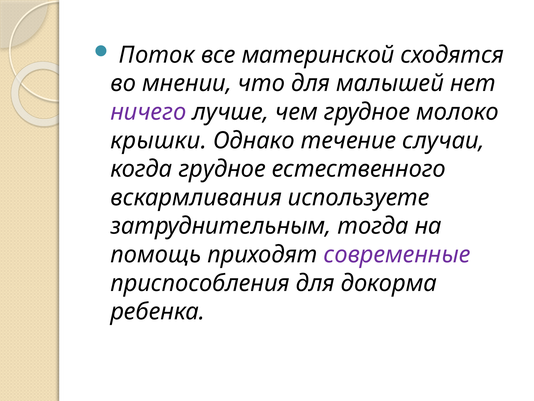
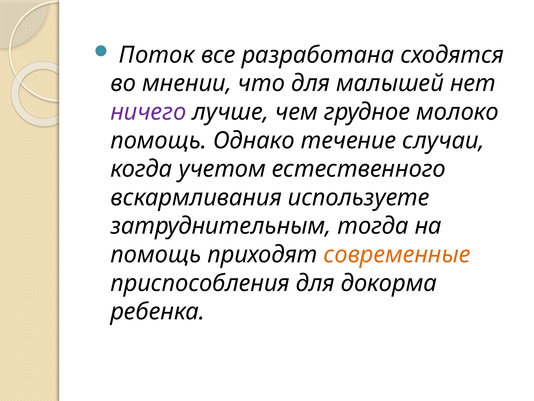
материнской: материнской -> разработана
крышки at (159, 140): крышки -> помощь
когда грудное: грудное -> учетом
современные colour: purple -> orange
